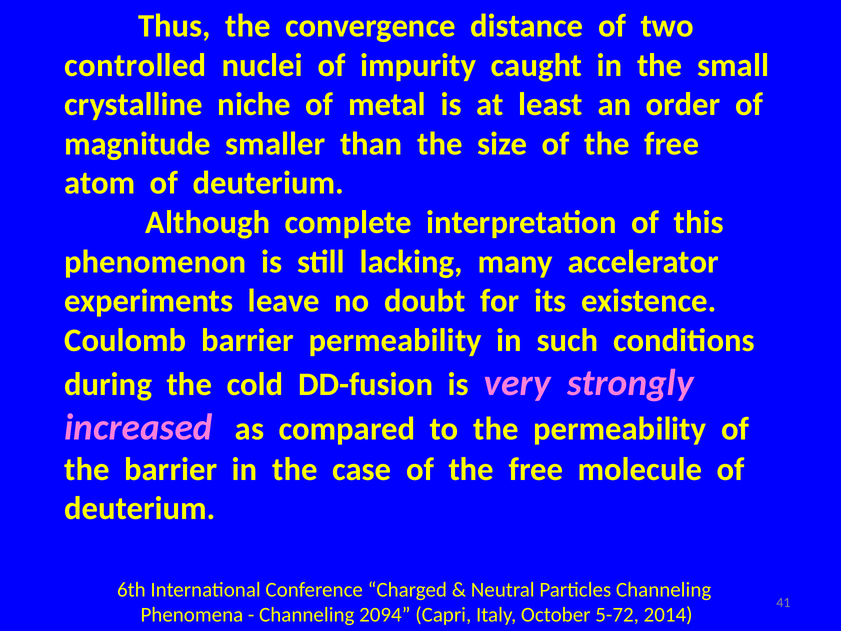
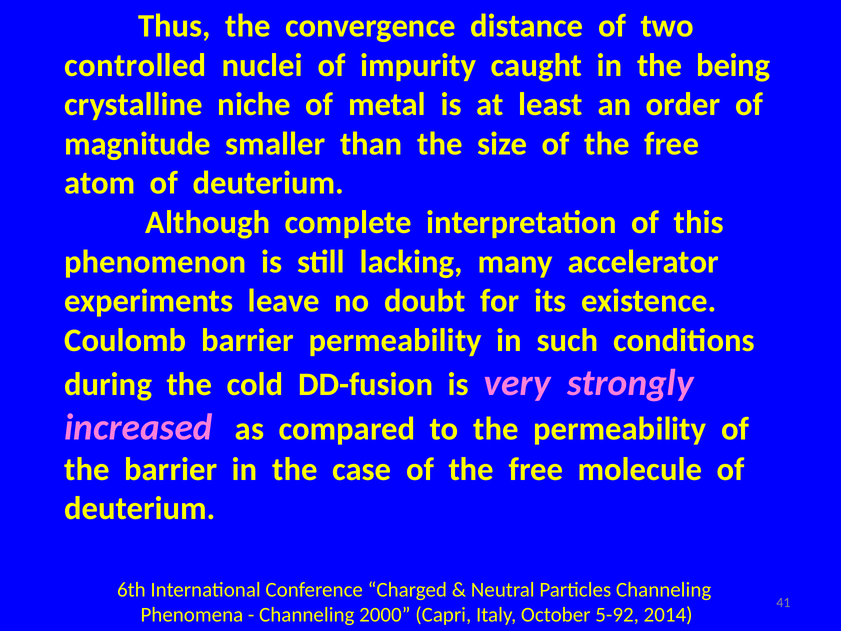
small: small -> being
2094: 2094 -> 2000
5-72: 5-72 -> 5-92
